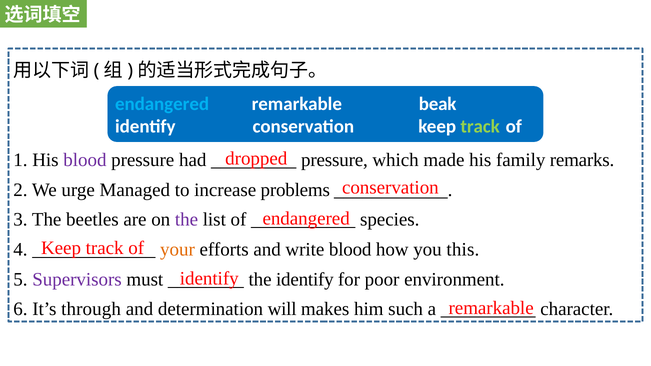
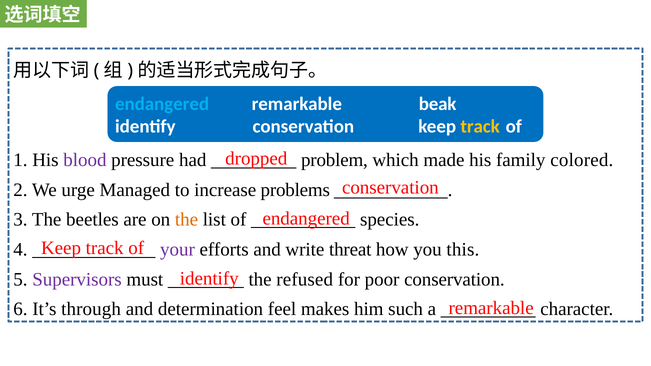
track at (480, 127) colour: light green -> yellow
pressure at (334, 160): pressure -> problem
remarks: remarks -> colored
the at (186, 220) colour: purple -> orange
your colour: orange -> purple
write blood: blood -> threat
the identify: identify -> refused
poor environment: environment -> conservation
will: will -> feel
